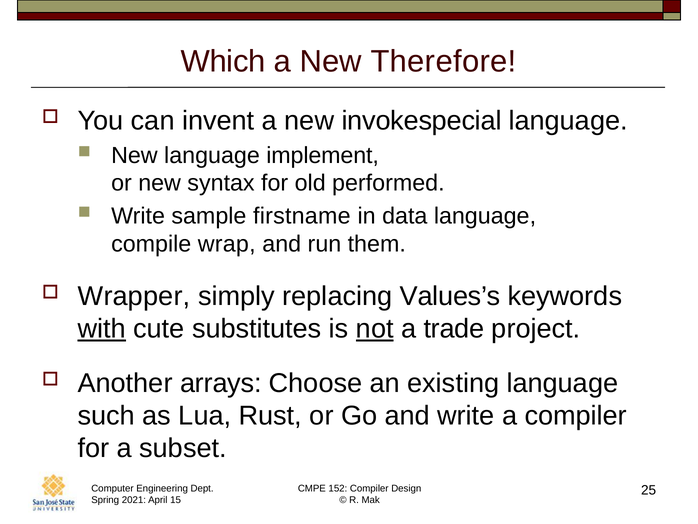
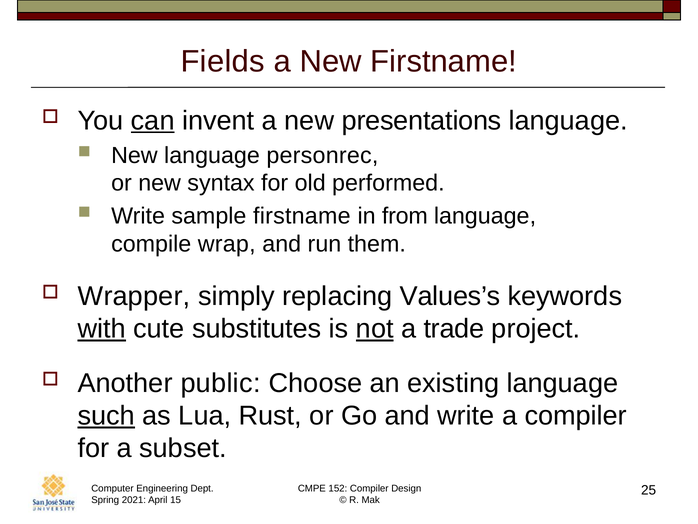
Which: Which -> Fields
New Therefore: Therefore -> Firstname
can underline: none -> present
invokespecial: invokespecial -> presentations
implement: implement -> personrec
data: data -> from
arrays: arrays -> public
such underline: none -> present
